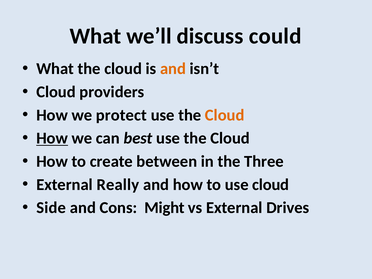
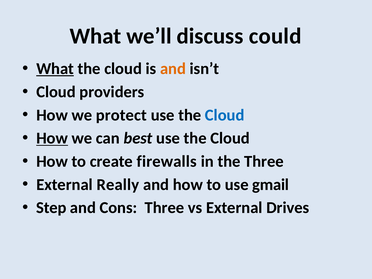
What at (55, 69) underline: none -> present
Cloud at (225, 115) colour: orange -> blue
between: between -> firewalls
use cloud: cloud -> gmail
Side: Side -> Step
Cons Might: Might -> Three
